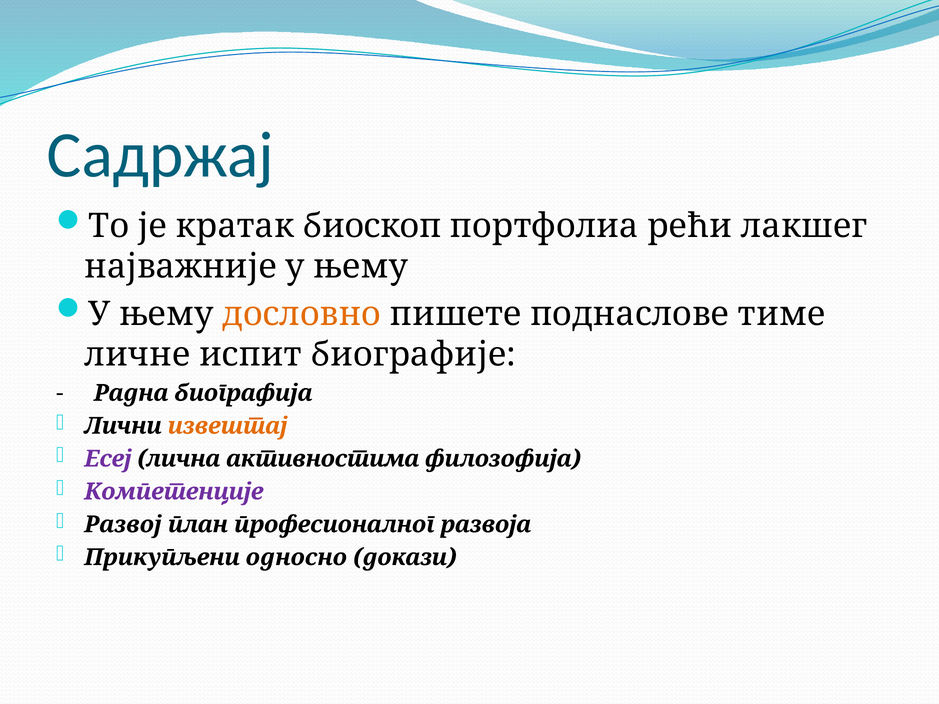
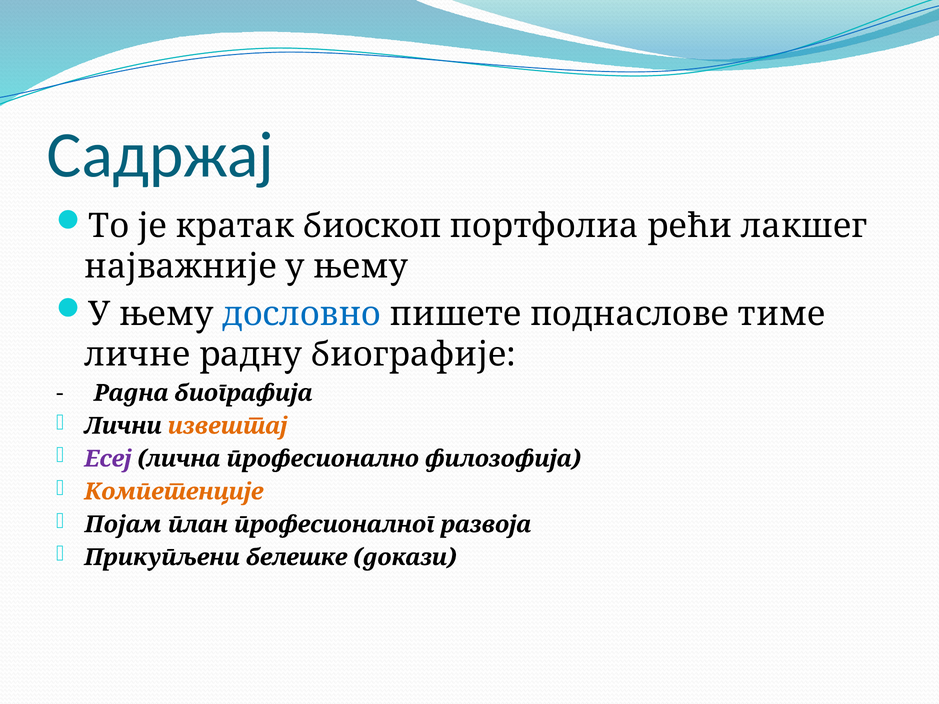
дословно colour: orange -> blue
испит: испит -> радну
активностима: активностима -> професионално
Компетенције colour: purple -> orange
Развој: Развој -> Појам
односно: односно -> белешке
